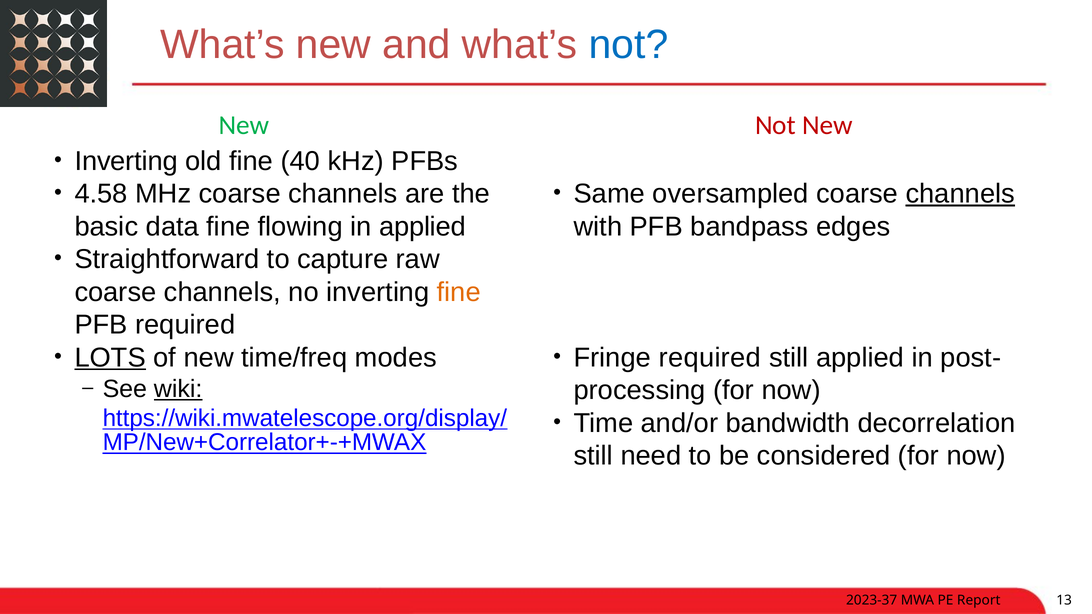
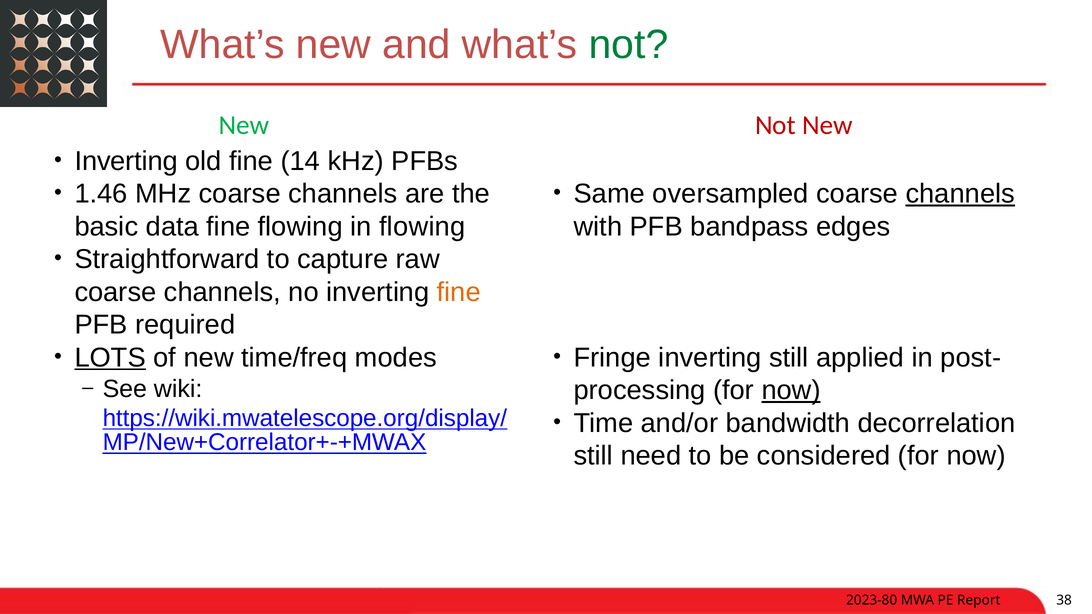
not at (628, 45) colour: blue -> green
40: 40 -> 14
4.58: 4.58 -> 1.46
in applied: applied -> flowing
Fringe required: required -> inverting
now at (791, 390) underline: none -> present
wiki underline: present -> none
2023-37: 2023-37 -> 2023-80
13: 13 -> 38
